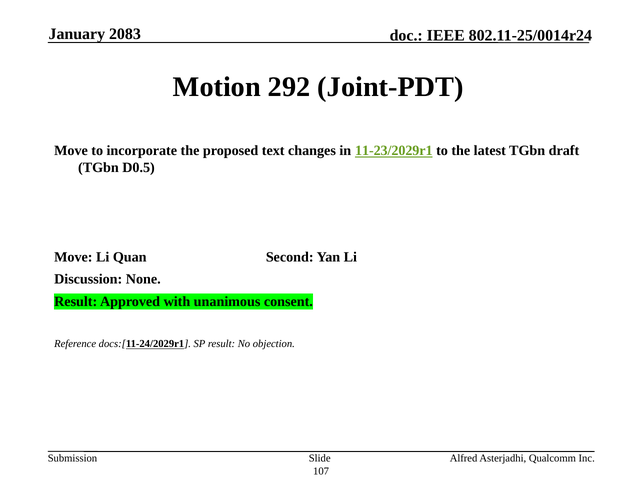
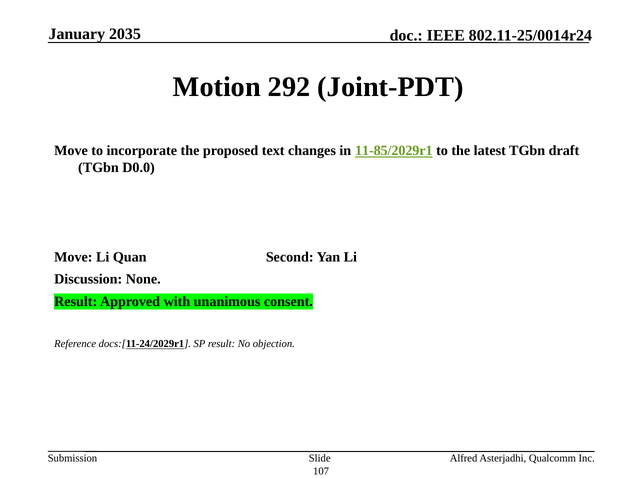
2083: 2083 -> 2035
11-23/2029r1: 11-23/2029r1 -> 11-85/2029r1
D0.5: D0.5 -> D0.0
